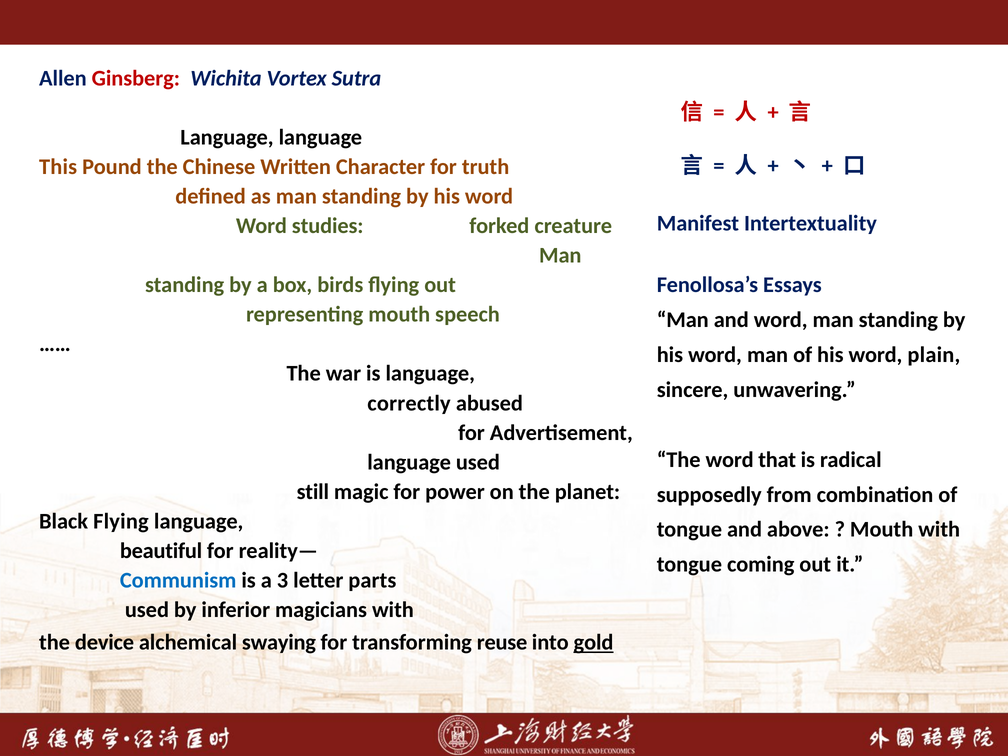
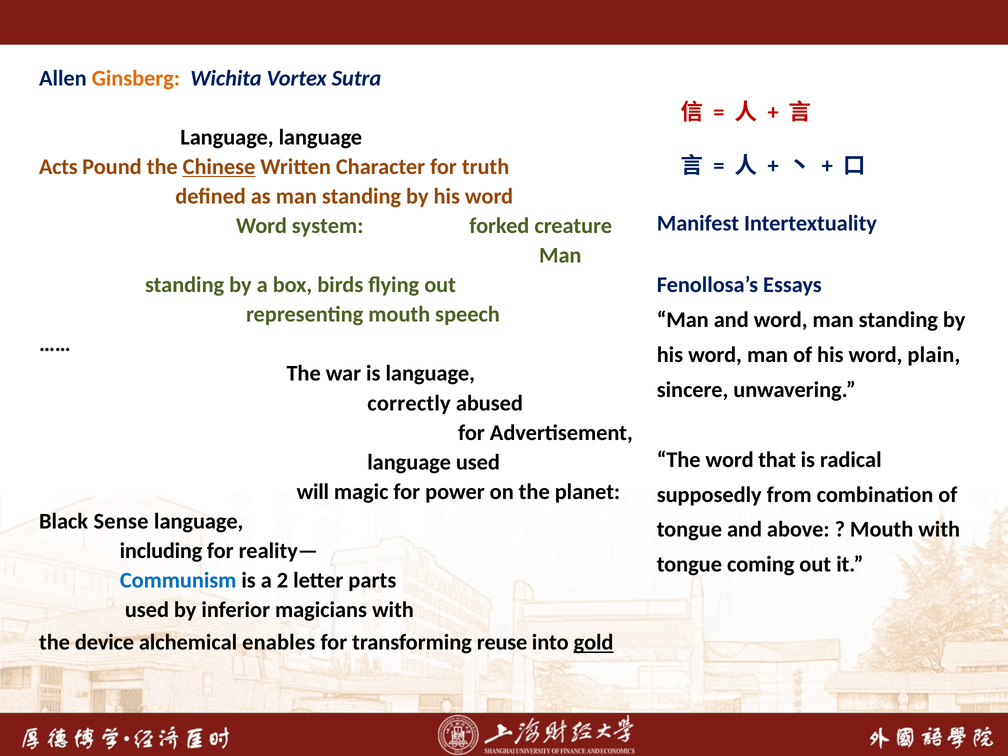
Ginsberg colour: red -> orange
This: This -> Acts
Chinese underline: none -> present
studies: studies -> system
still: still -> will
Black Flying: Flying -> Sense
beautiful: beautiful -> including
3: 3 -> 2
swaying: swaying -> enables
